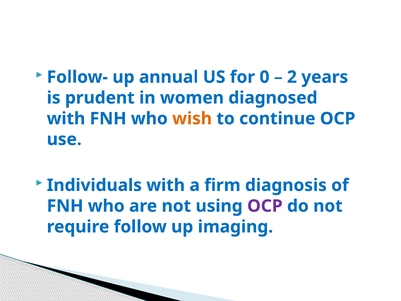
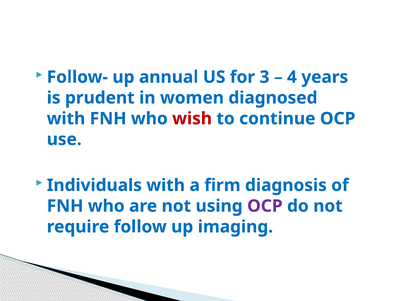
0: 0 -> 3
2: 2 -> 4
wish colour: orange -> red
